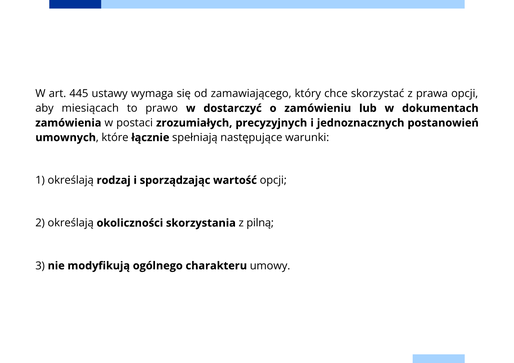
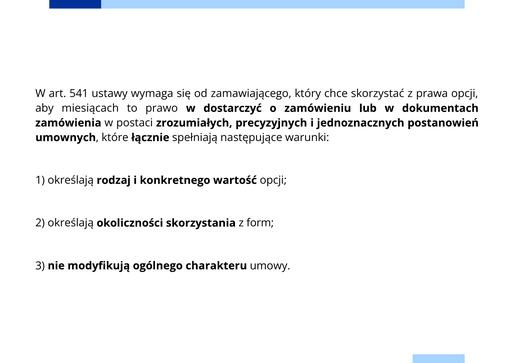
445: 445 -> 541
sporządzając: sporządzając -> konkretnego
pilną: pilną -> form
